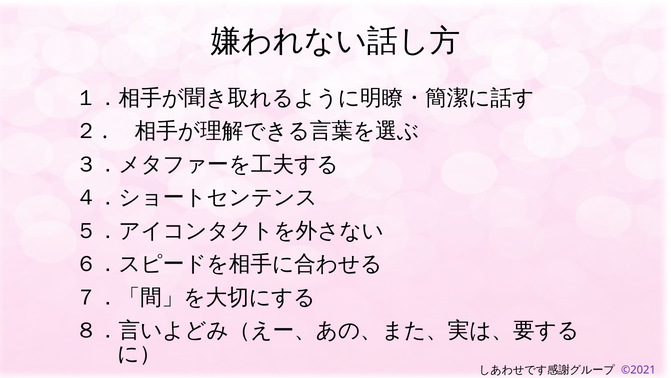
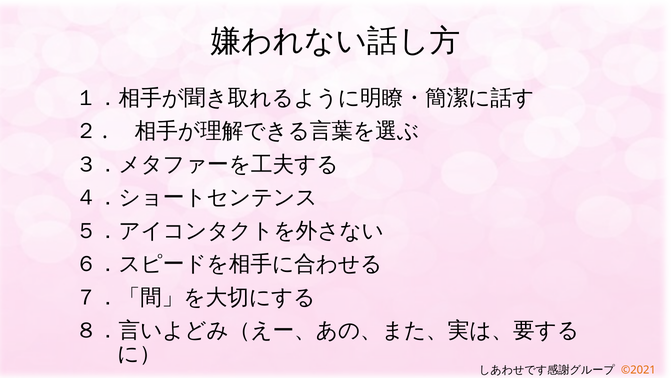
©2021 colour: purple -> orange
